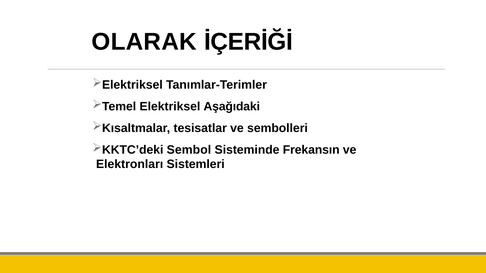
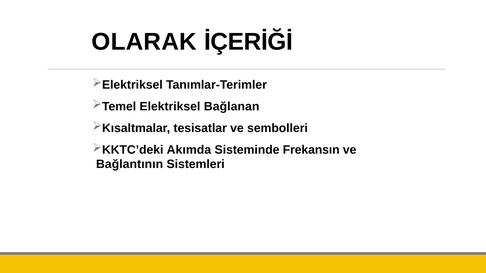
Aşağıdaki: Aşağıdaki -> Bağlanan
Sembol: Sembol -> Akımda
Elektronları: Elektronları -> Bağlantının
